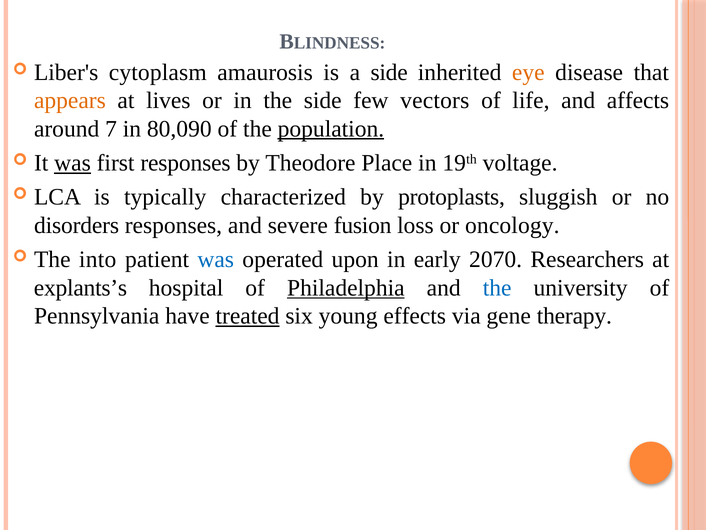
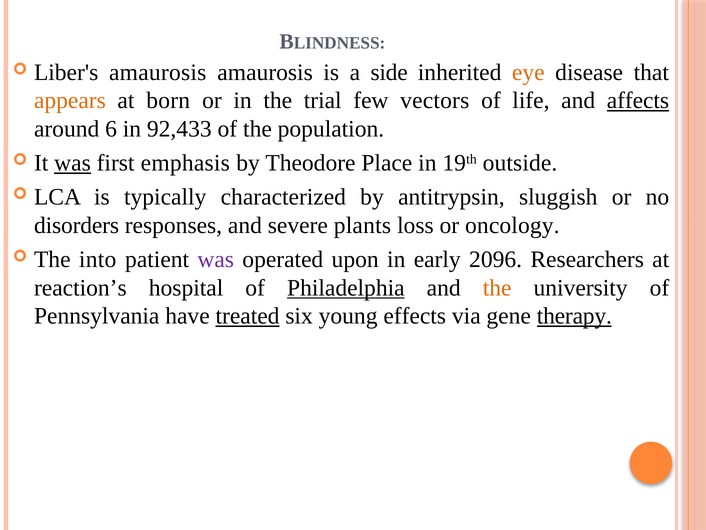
Liber's cytoplasm: cytoplasm -> amaurosis
lives: lives -> born
the side: side -> trial
affects underline: none -> present
7: 7 -> 6
80,090: 80,090 -> 92,433
population underline: present -> none
first responses: responses -> emphasis
voltage: voltage -> outside
protoplasts: protoplasts -> antitrypsin
fusion: fusion -> plants
was at (216, 259) colour: blue -> purple
2070: 2070 -> 2096
explants’s: explants’s -> reaction’s
the at (497, 288) colour: blue -> orange
therapy underline: none -> present
